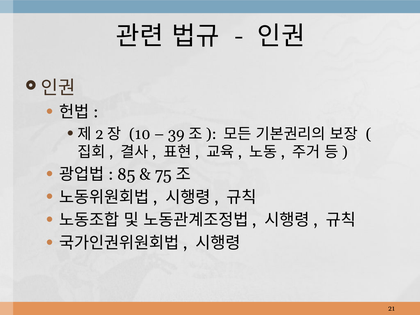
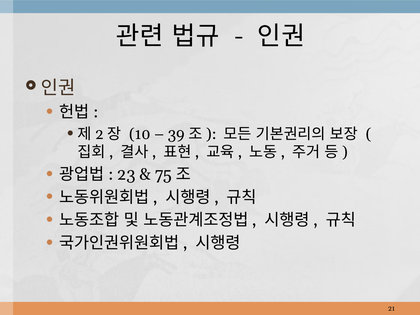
85: 85 -> 23
